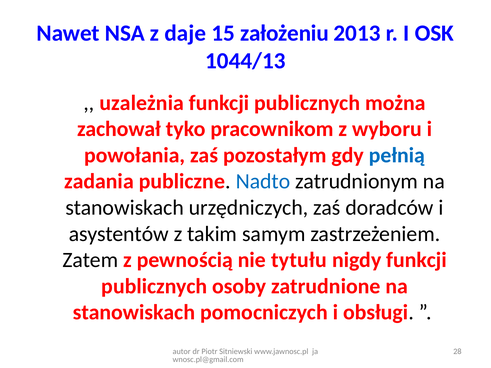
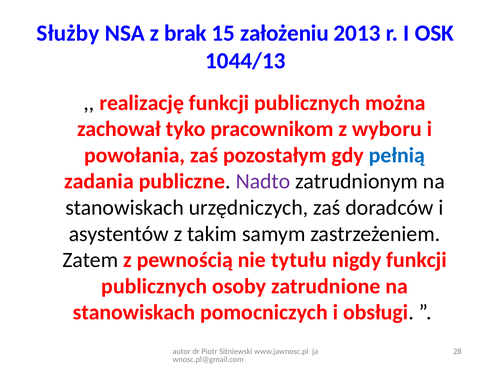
Nawet: Nawet -> Służby
daje: daje -> brak
uzależnia: uzależnia -> realizację
Nadto colour: blue -> purple
